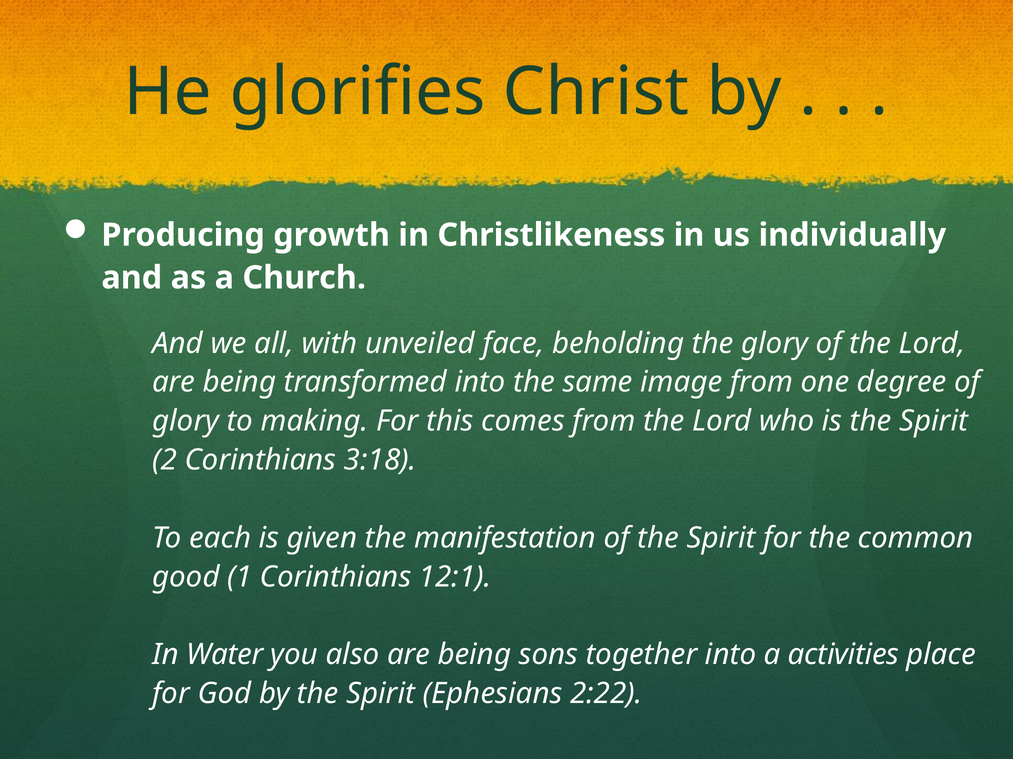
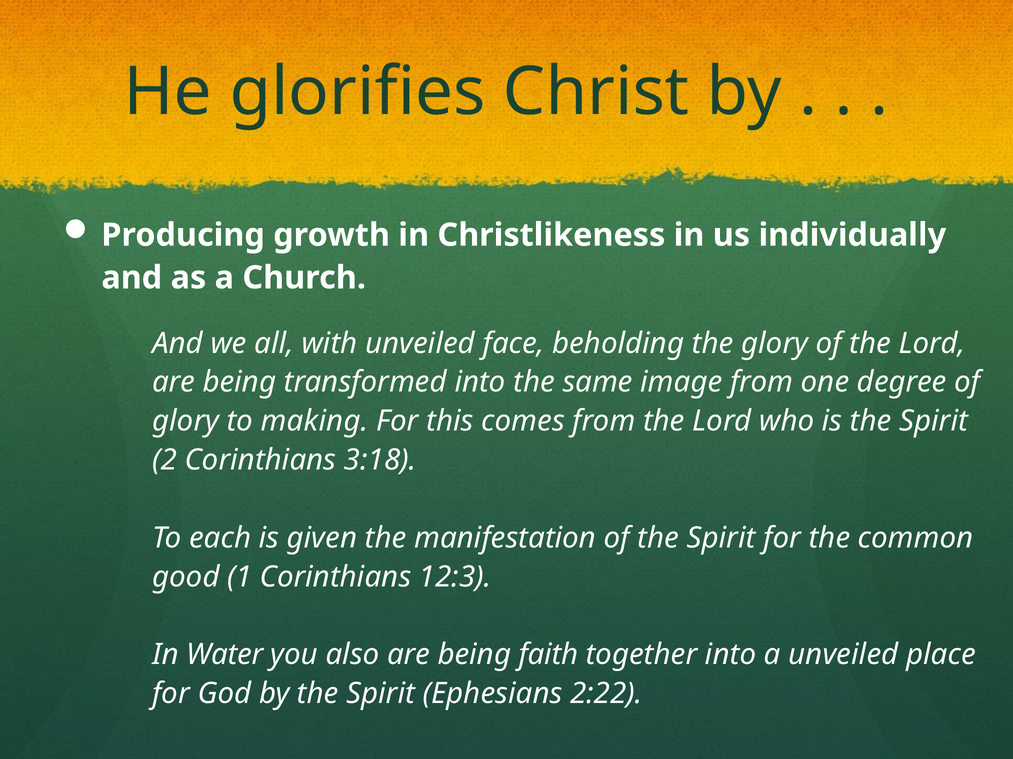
12:1: 12:1 -> 12:3
sons: sons -> faith
a activities: activities -> unveiled
